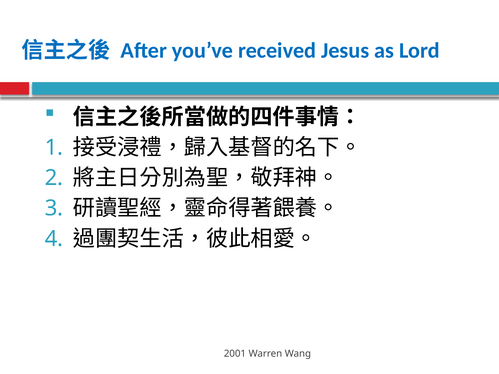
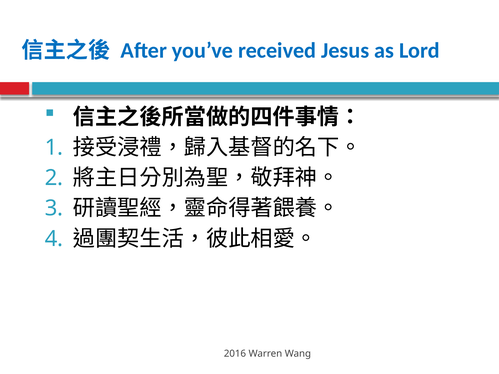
2001: 2001 -> 2016
